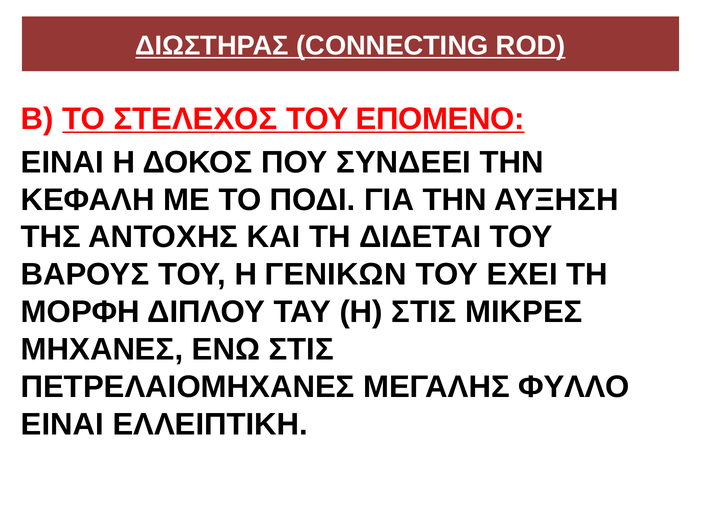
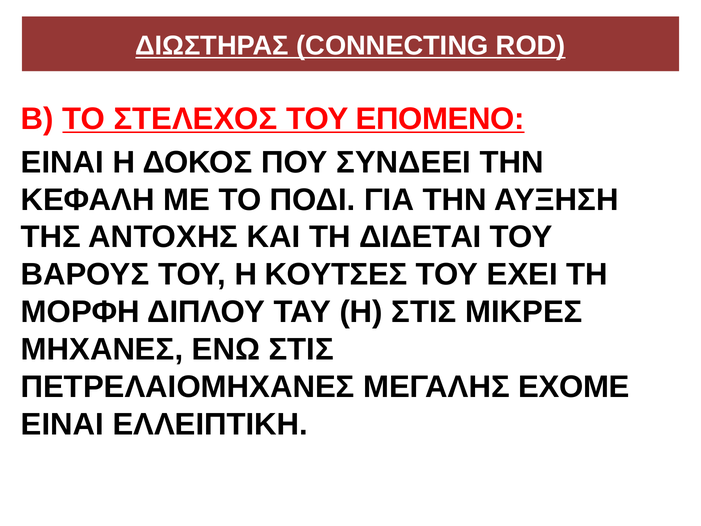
ΓΕΝΙΚΩΝ: ΓΕΝΙΚΩΝ -> ΚΟΥΤΣΕΣ
ΦΥΛΛΟ: ΦΥΛΛΟ -> ΕΧΟΜΕ
